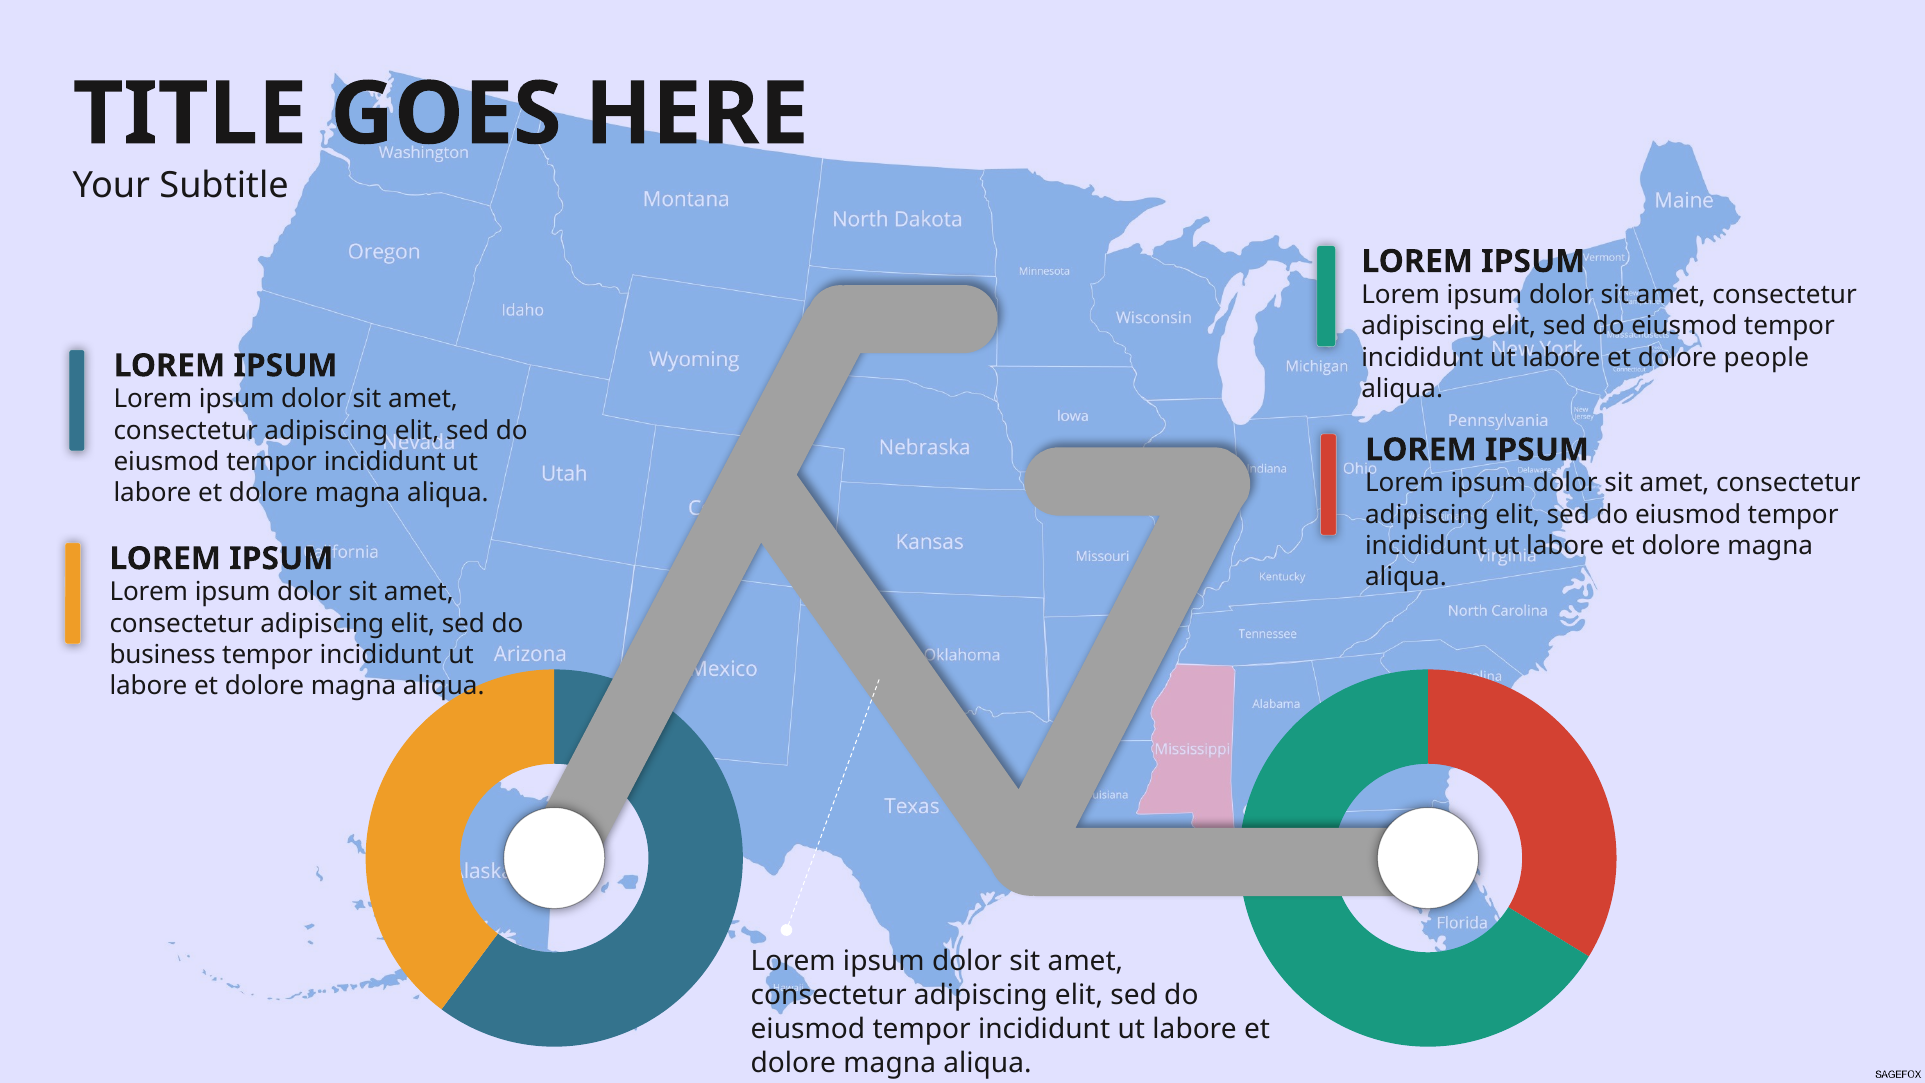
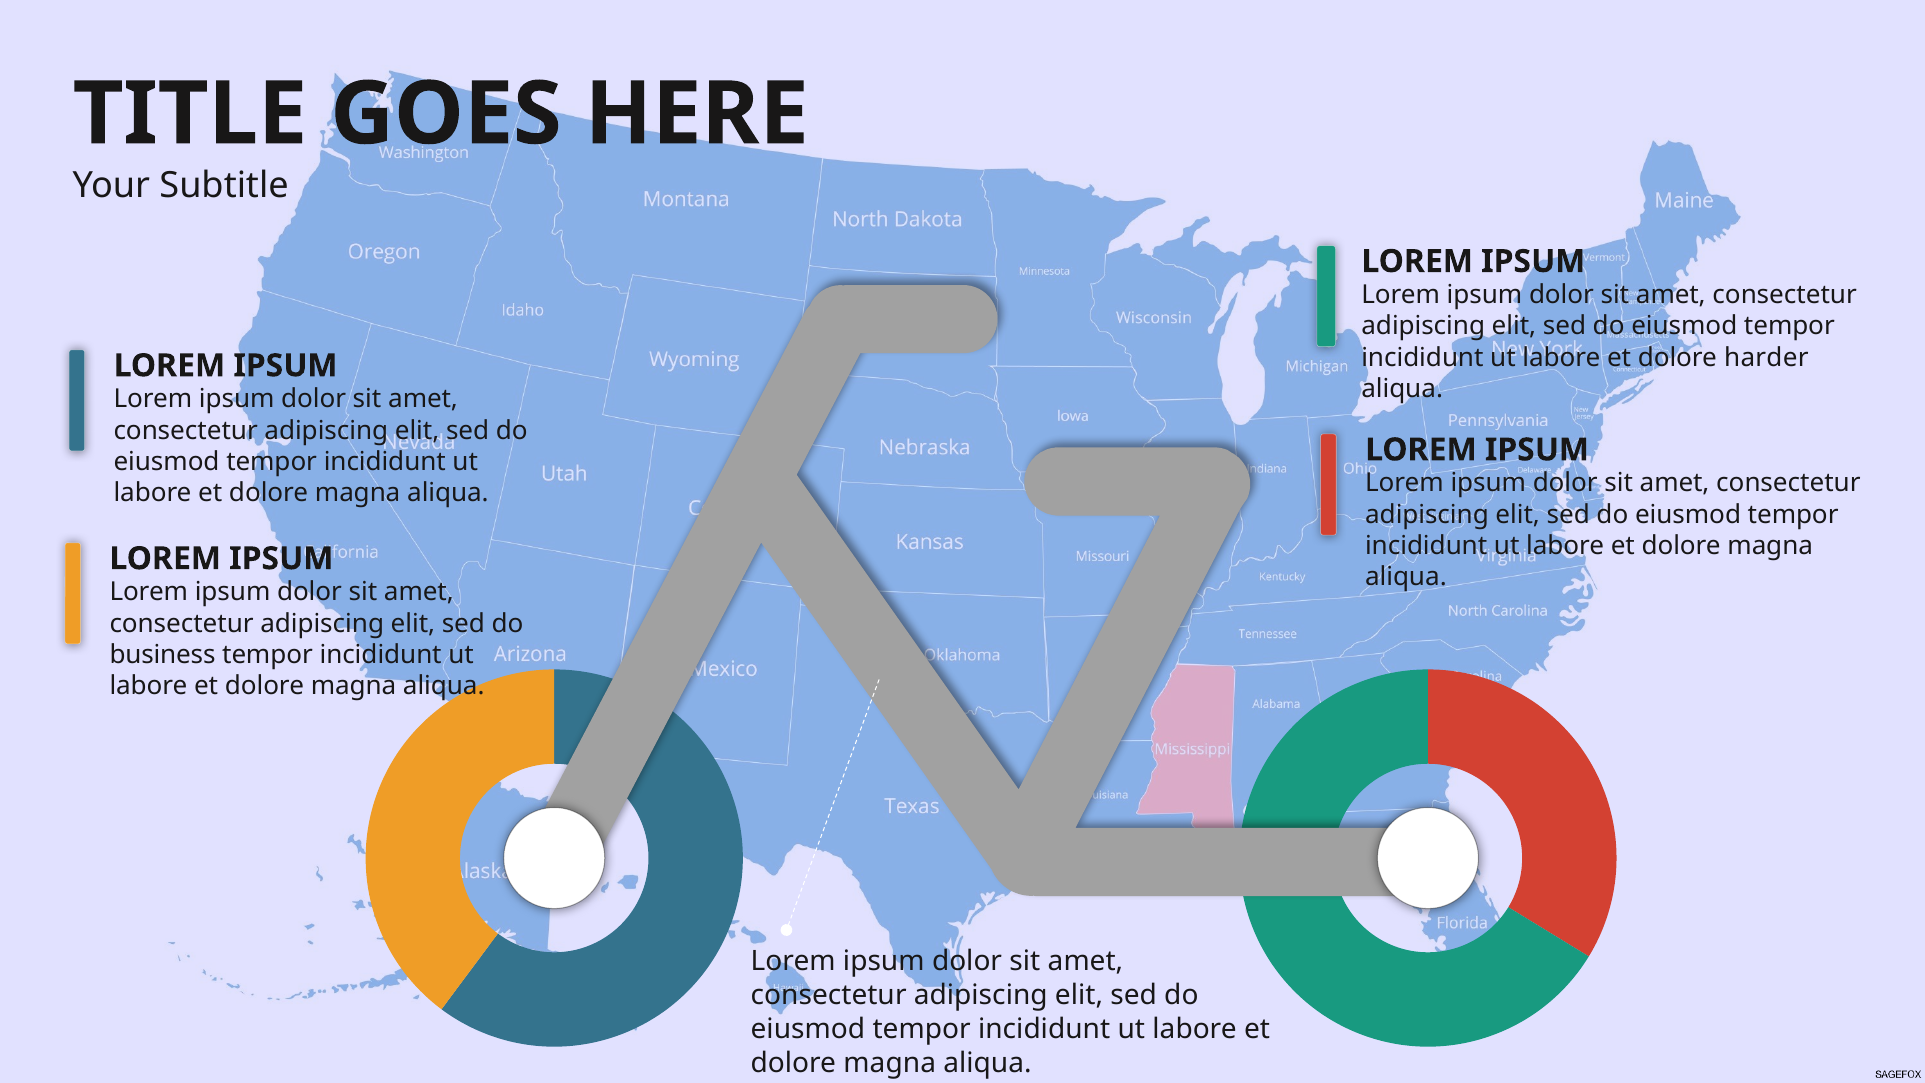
people: people -> harder
